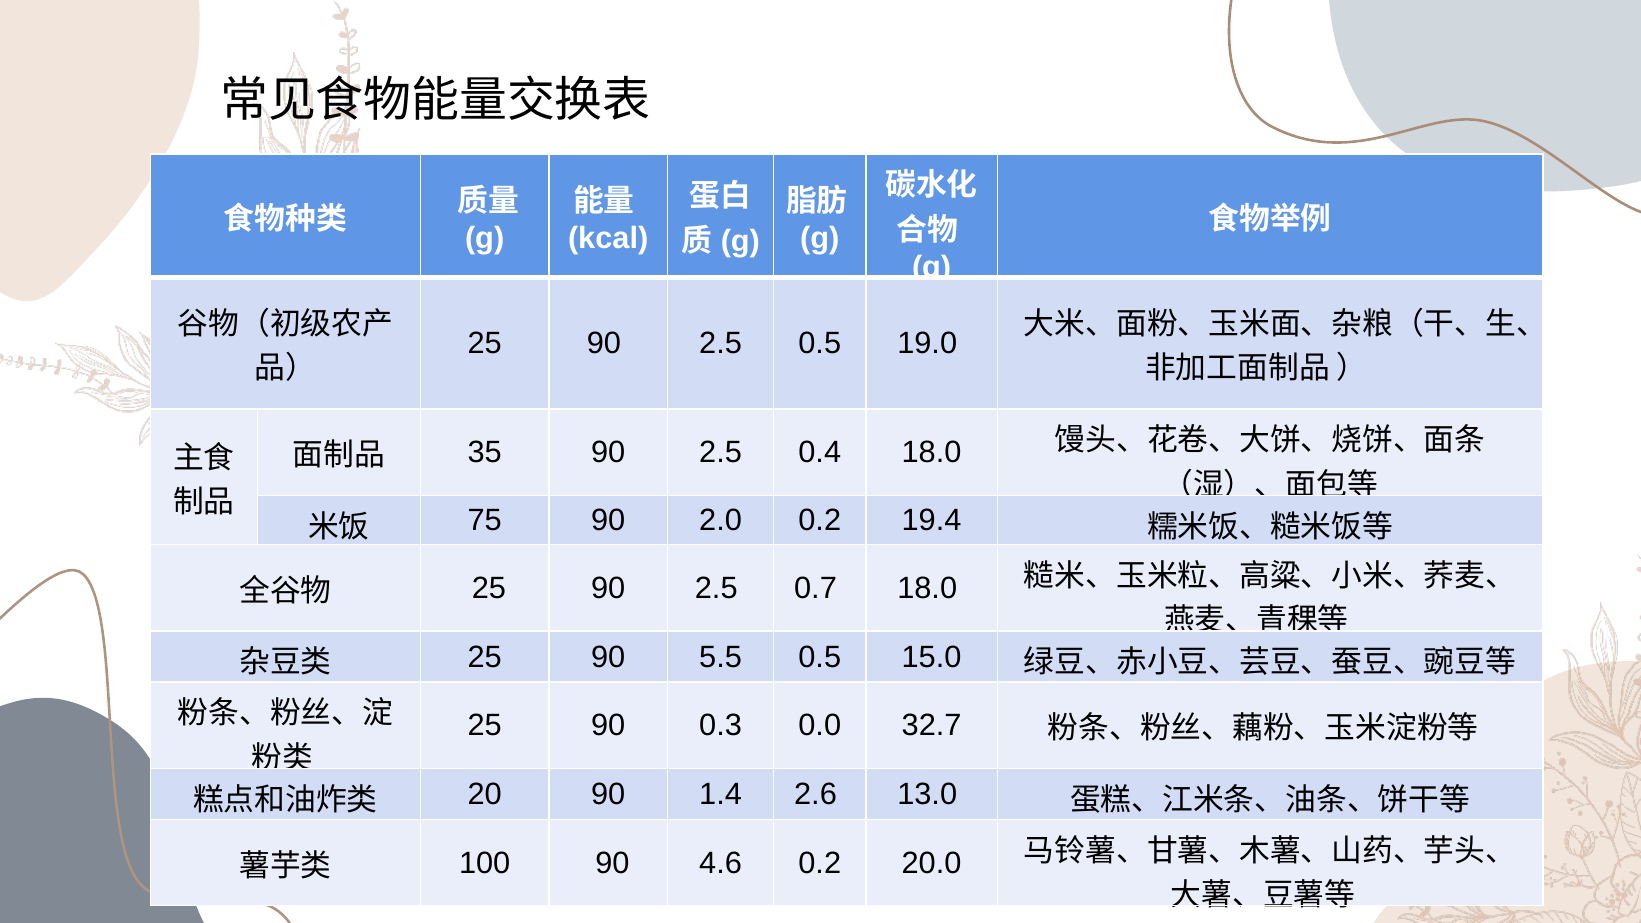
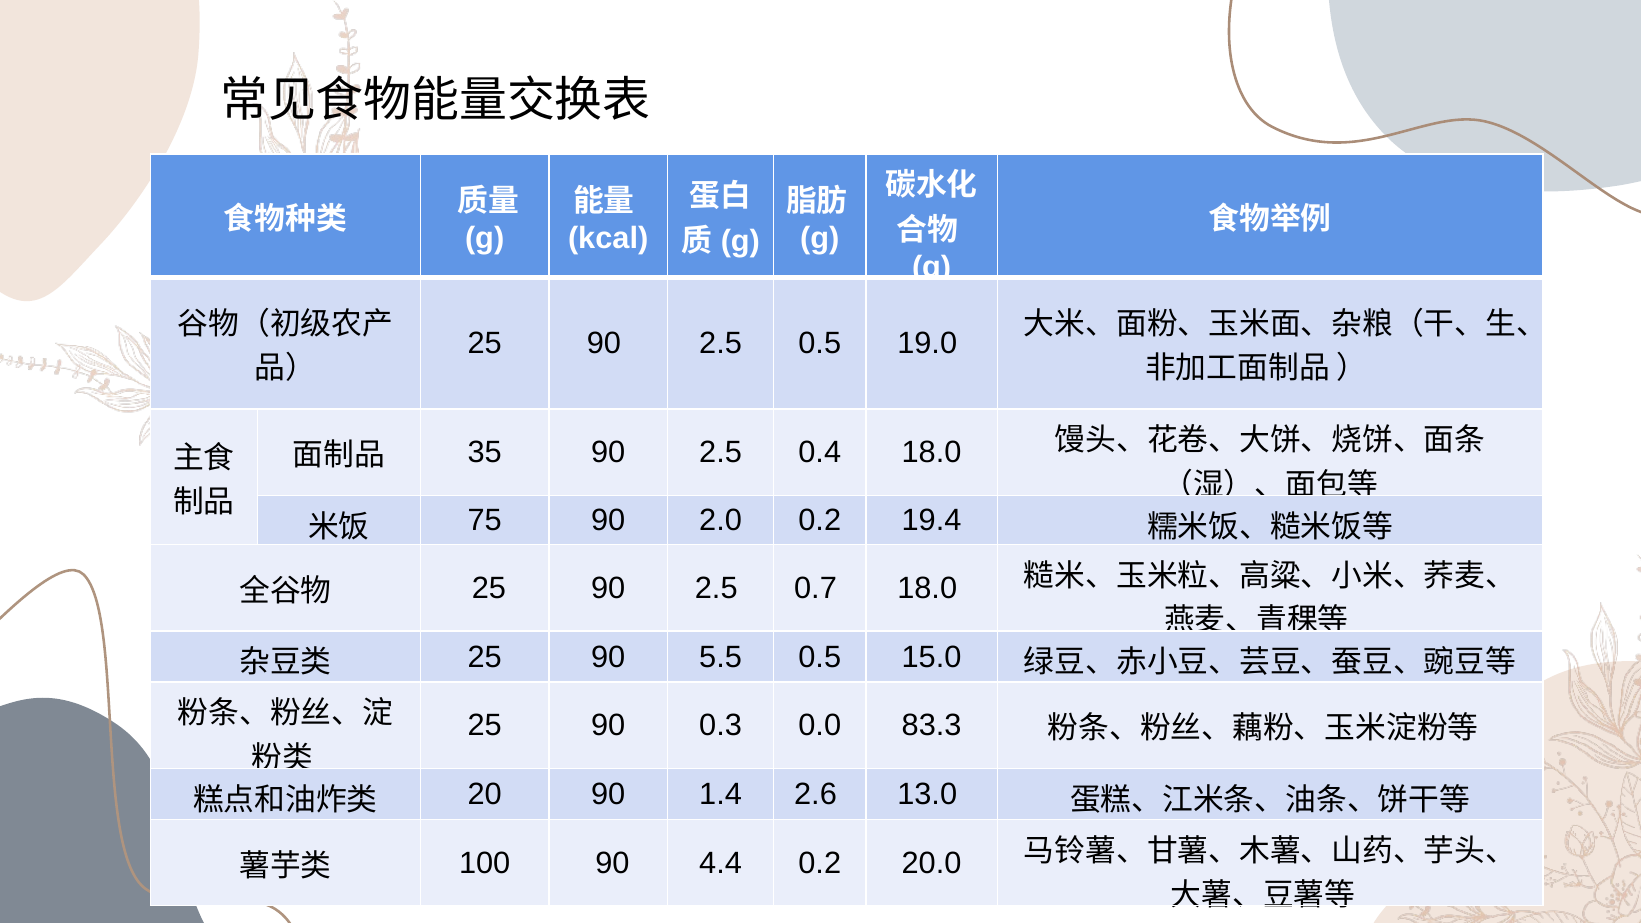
32.7: 32.7 -> 83.3
4.6: 4.6 -> 4.4
